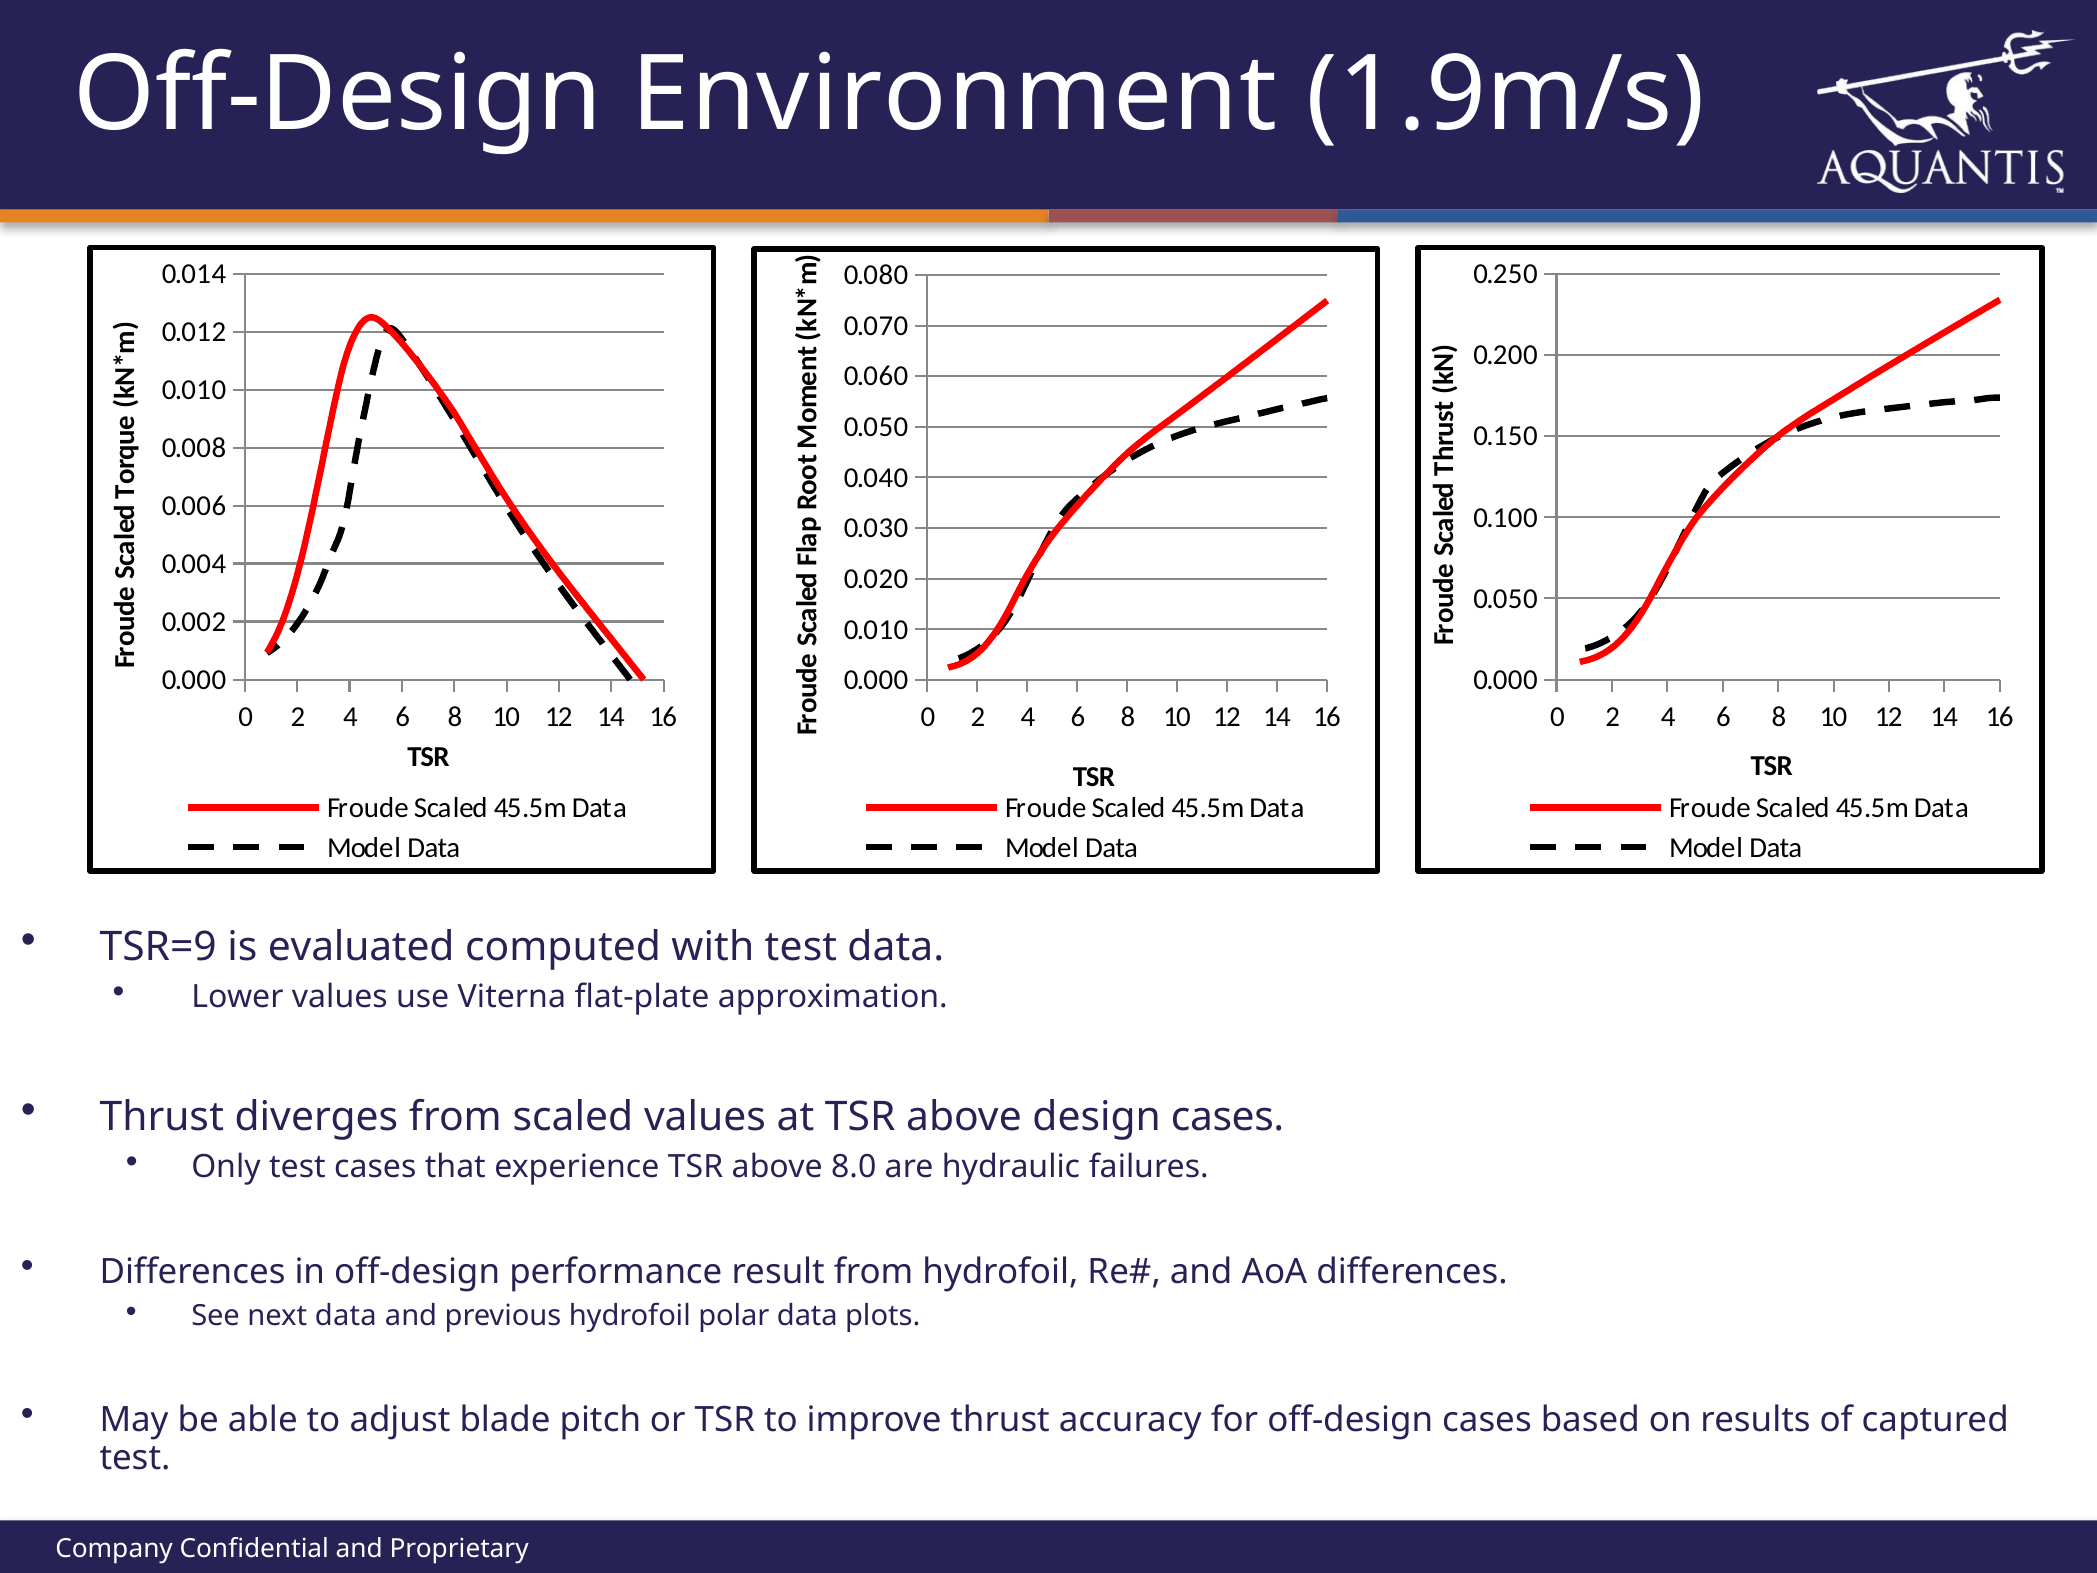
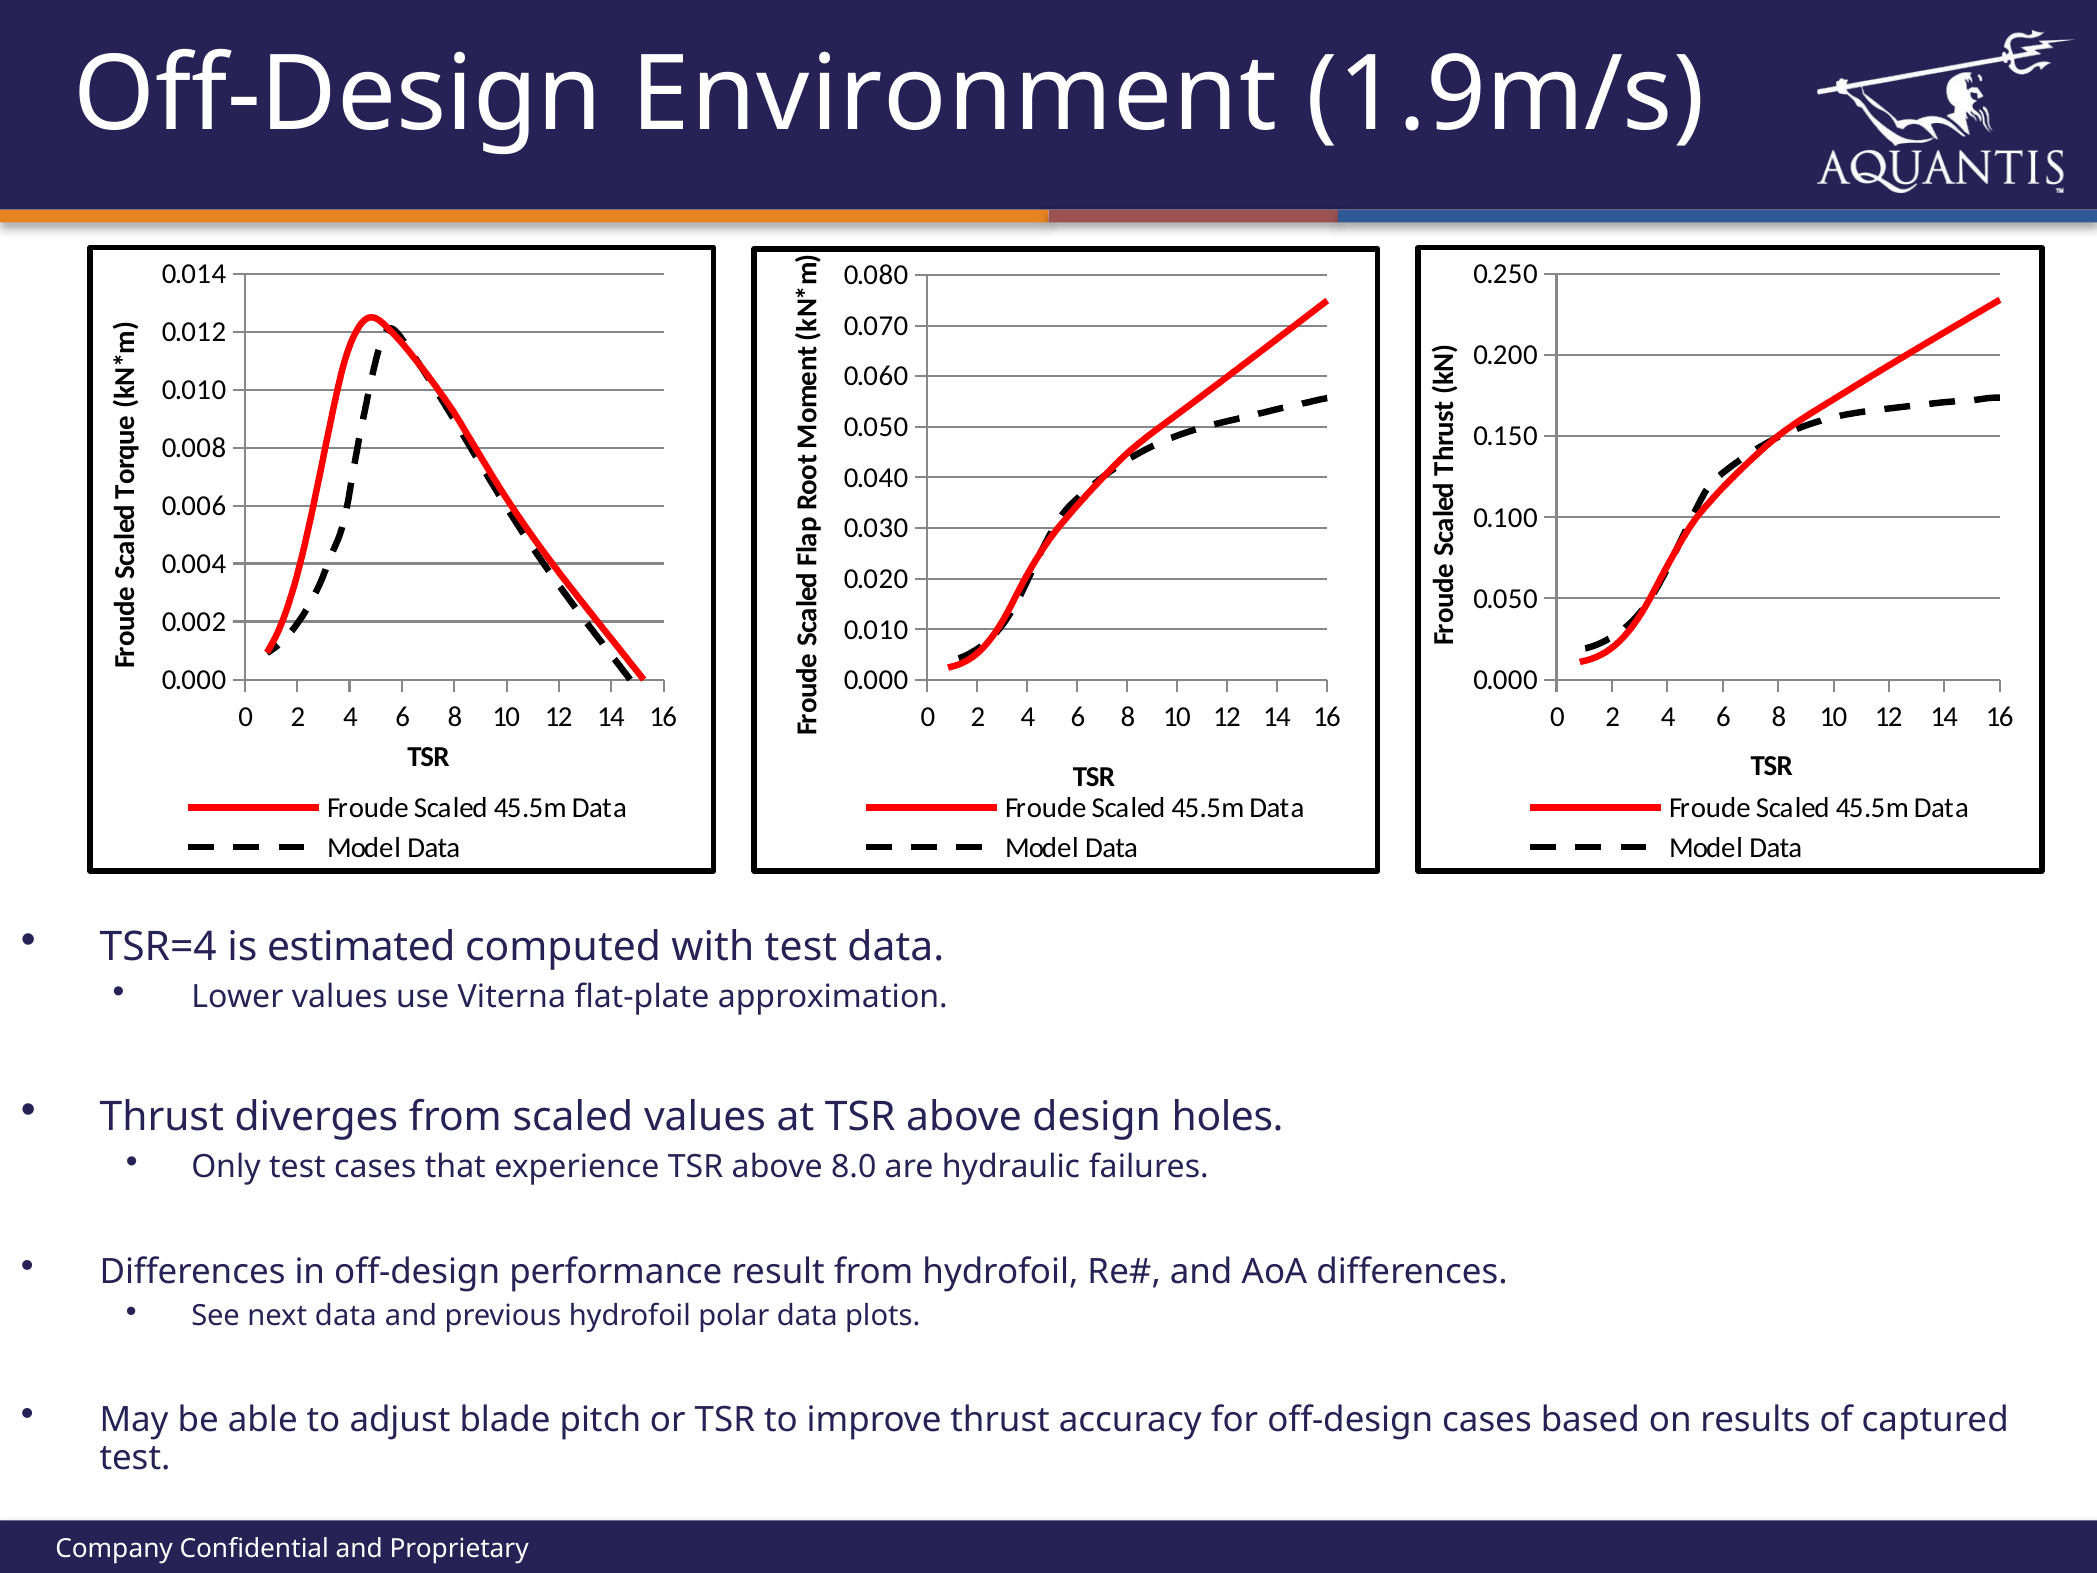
TSR=9: TSR=9 -> TSR=4
evaluated: evaluated -> estimated
design cases: cases -> holes
